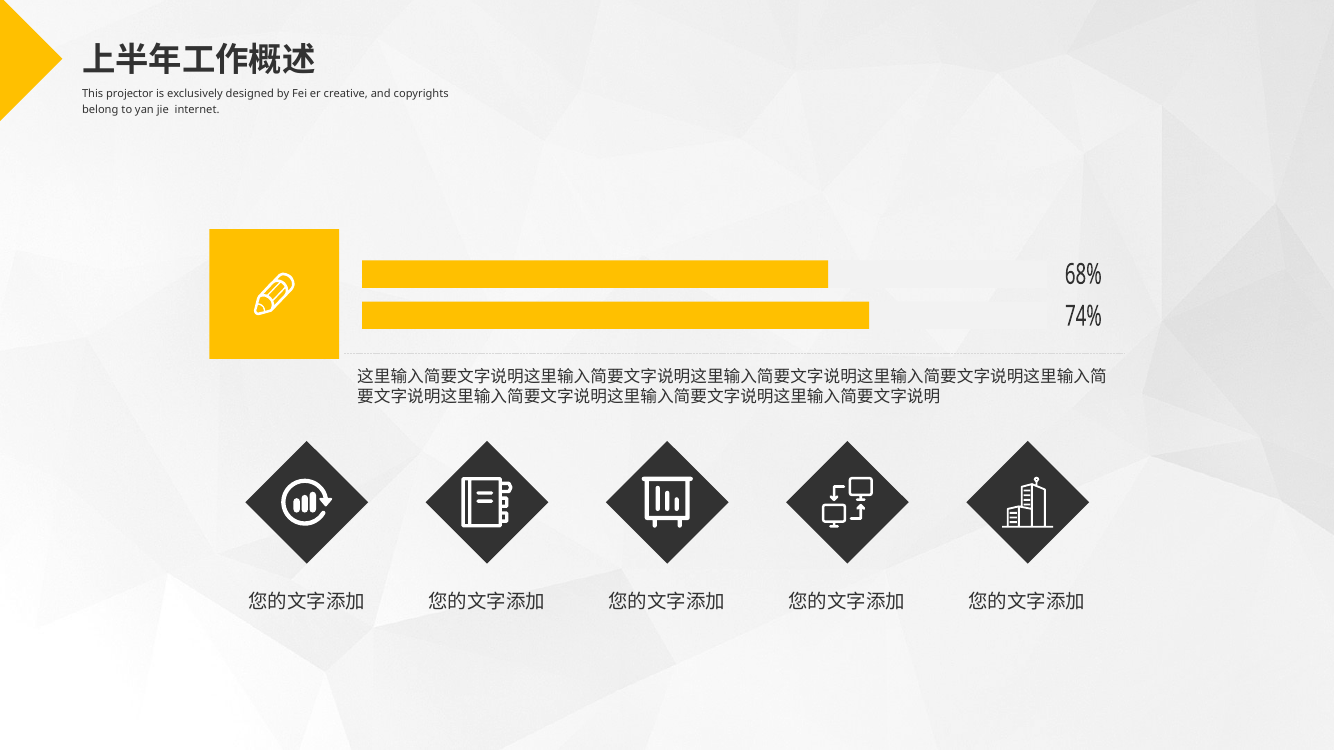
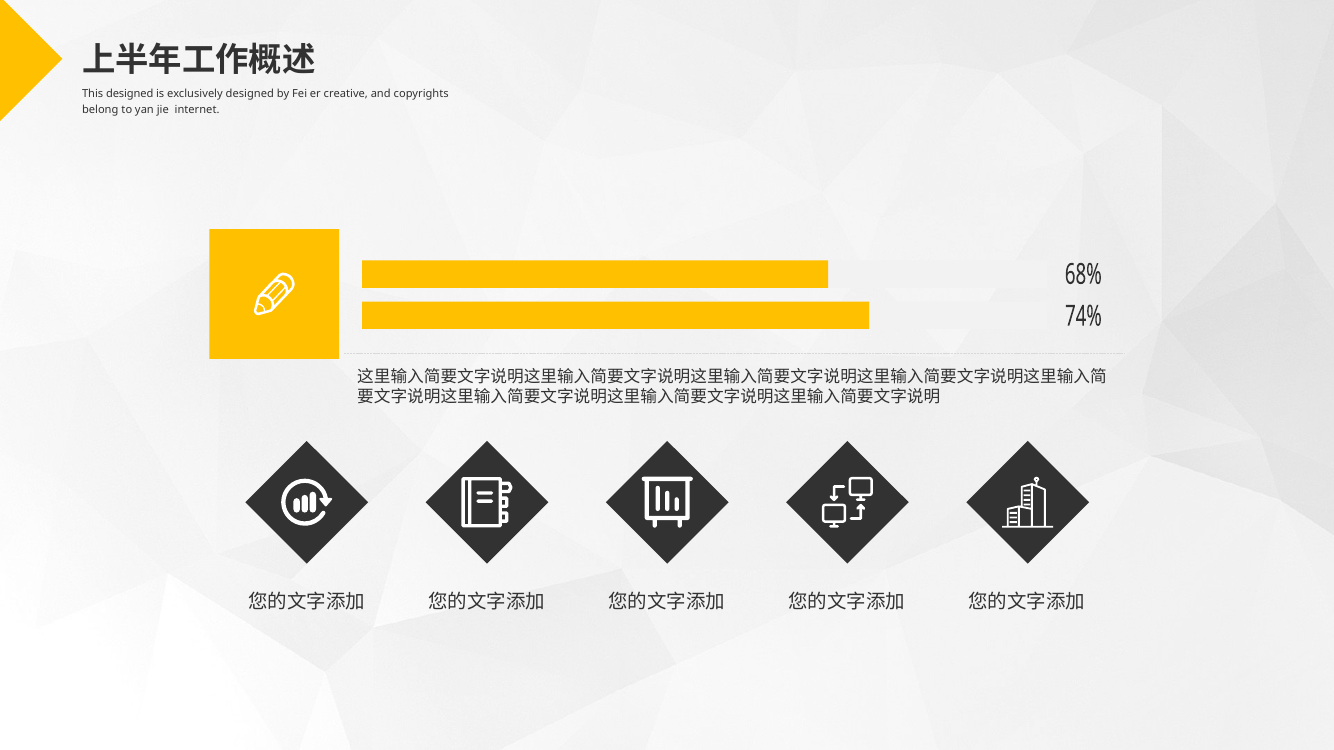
This projector: projector -> designed
